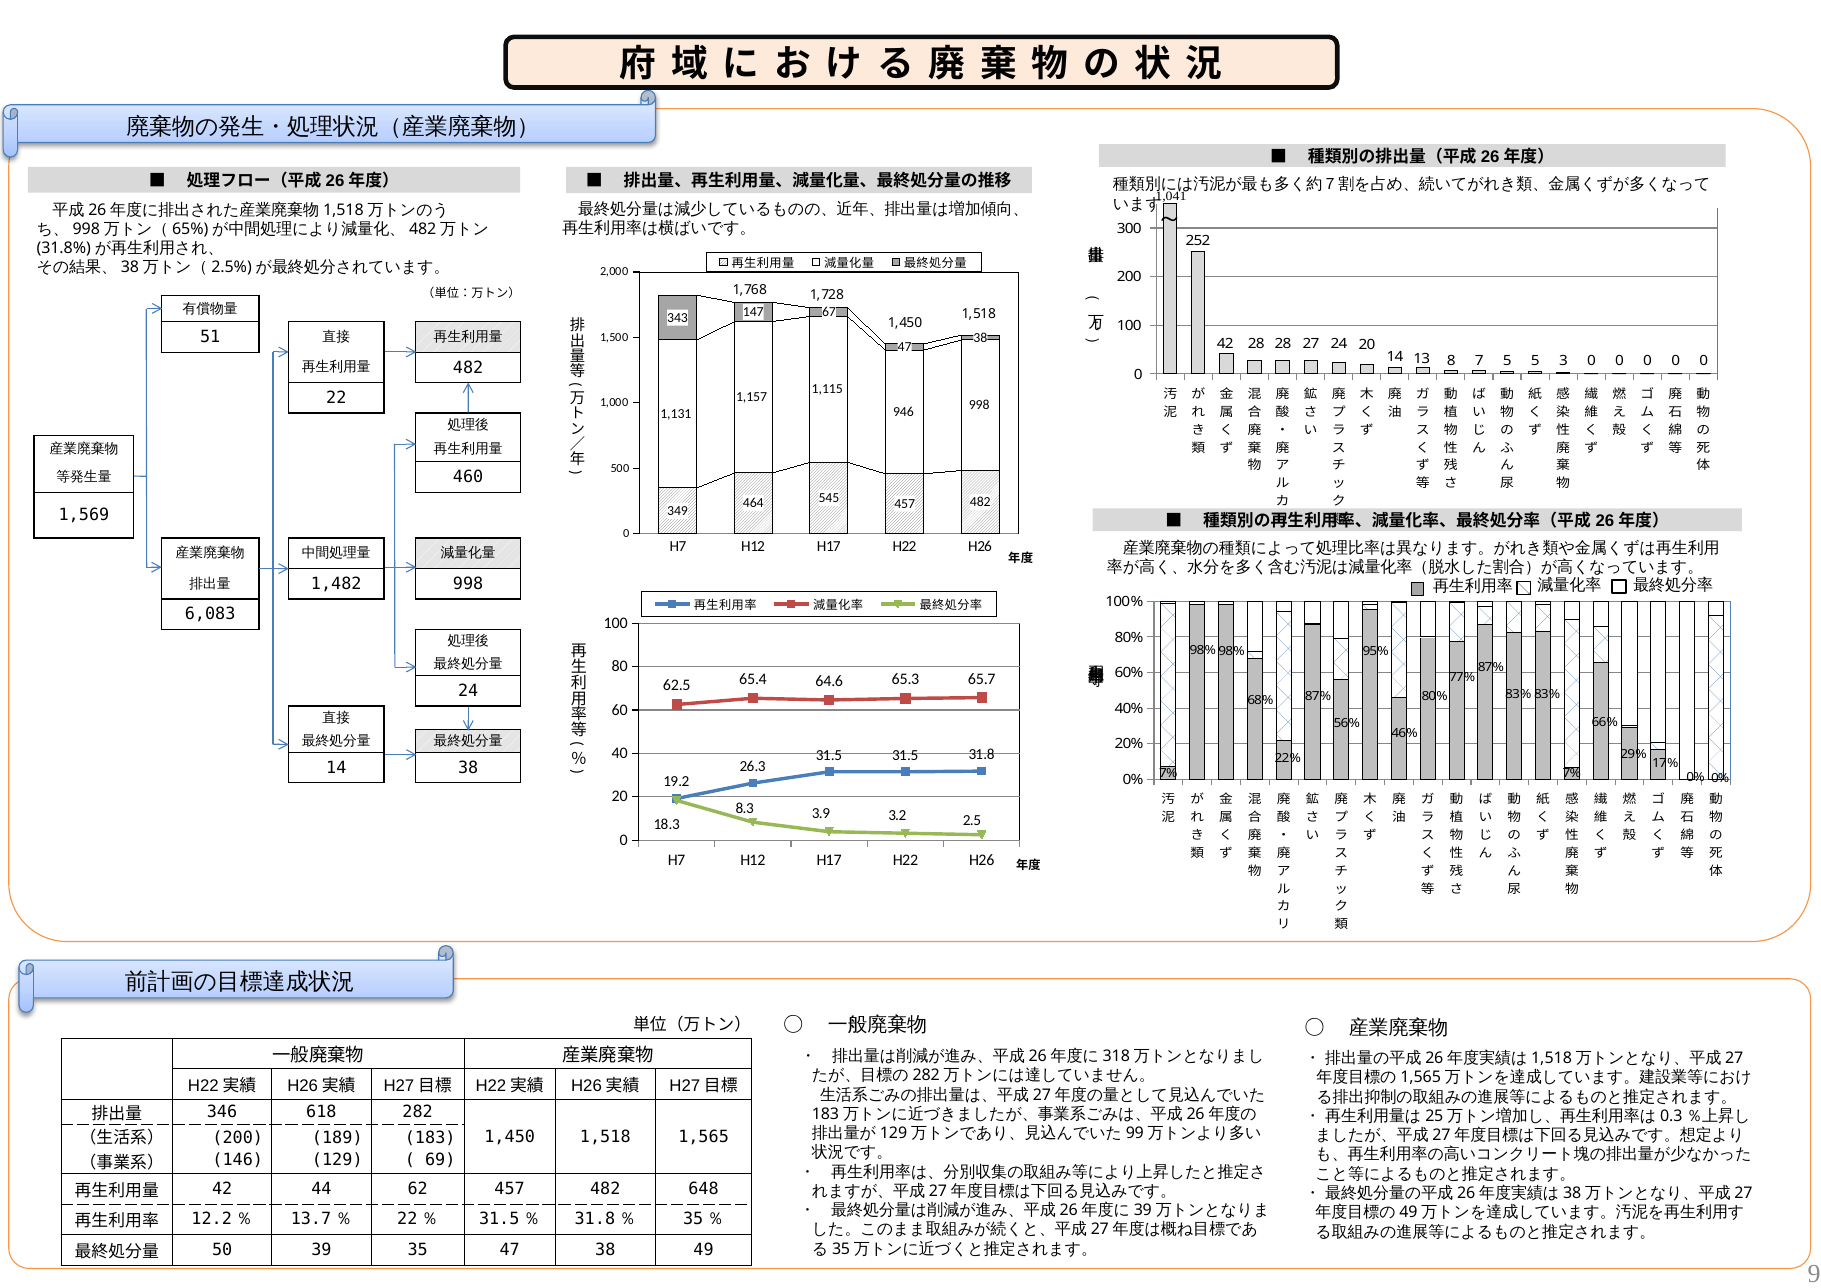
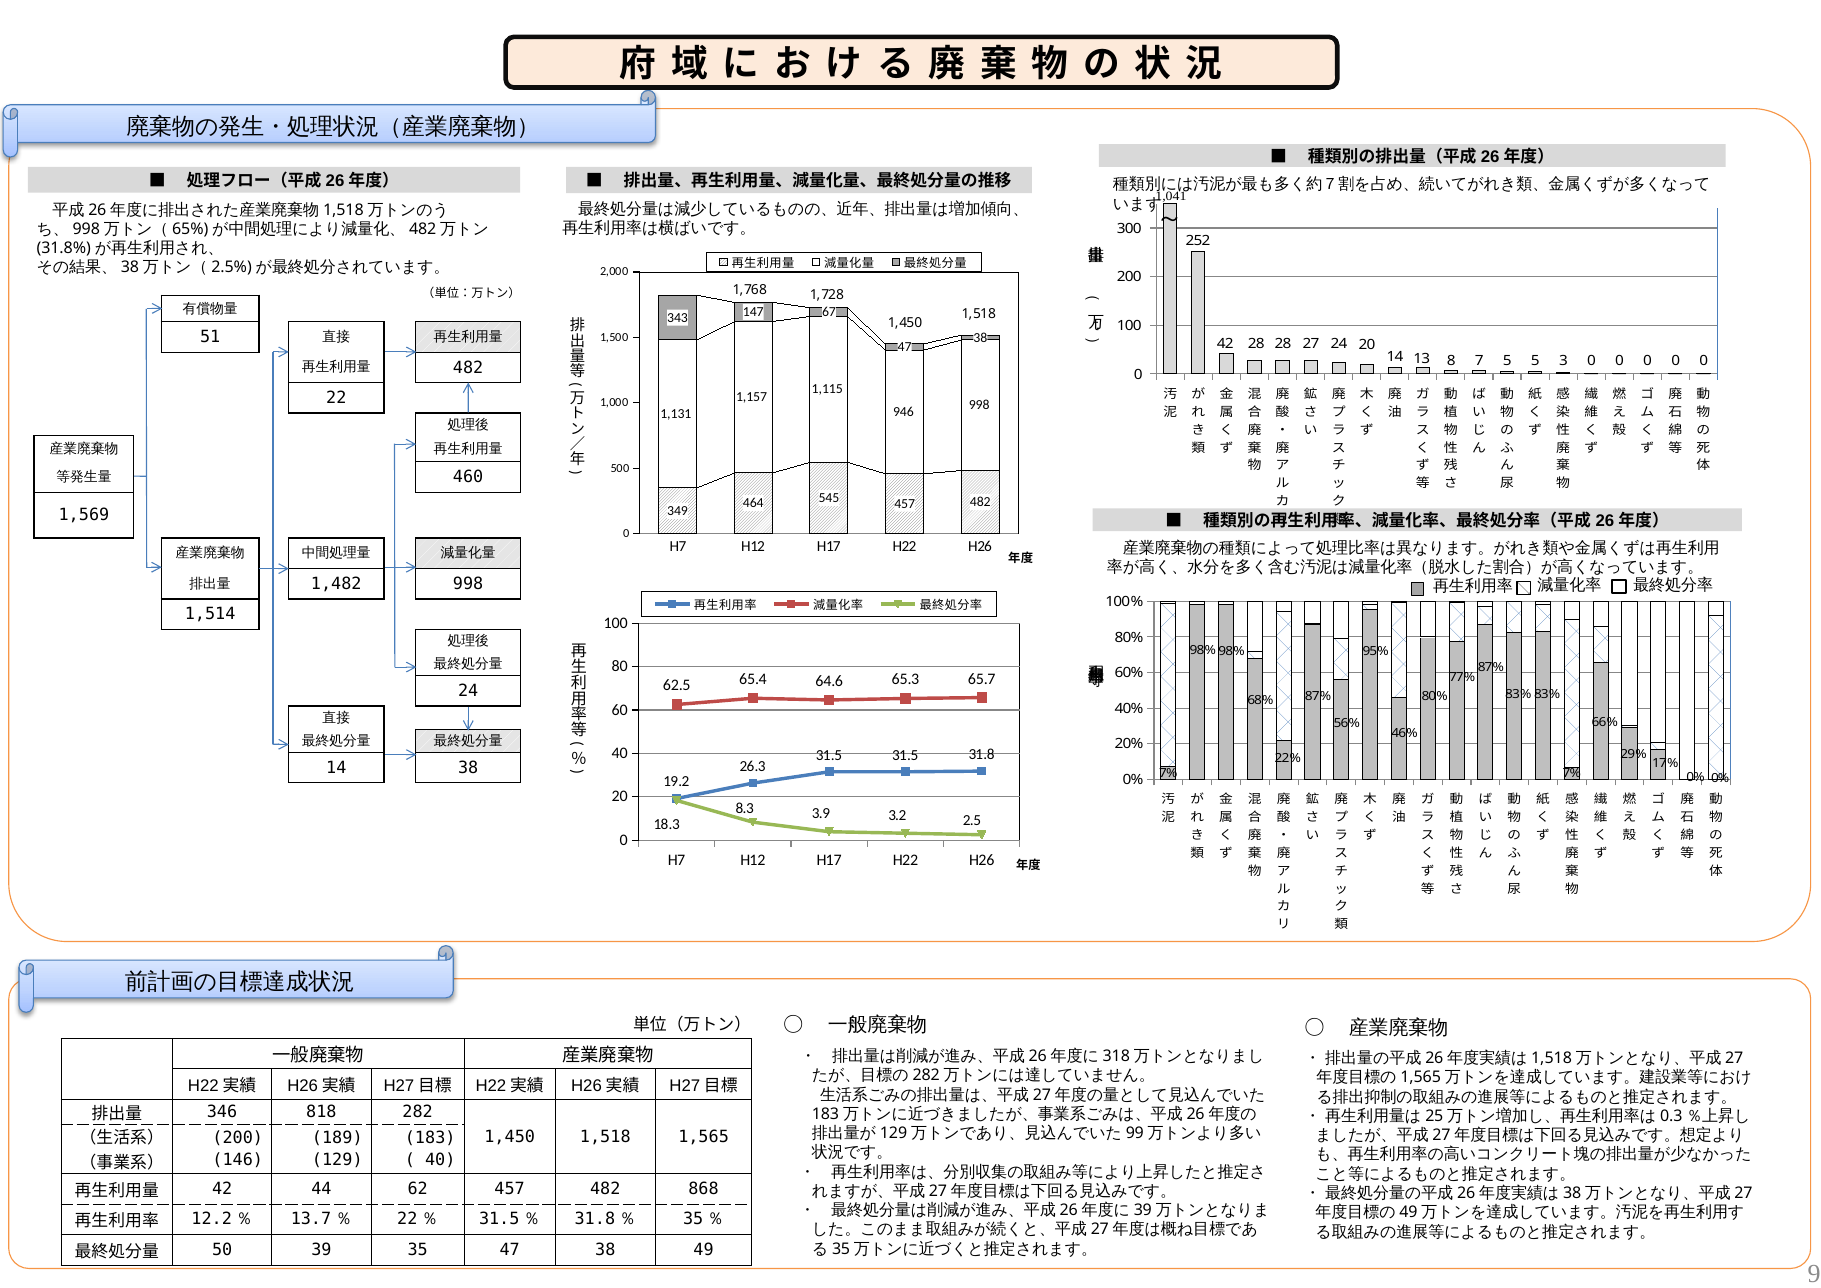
6,083: 6,083 -> 1,514
618: 618 -> 818
69 at (440, 1159): 69 -> 40
648: 648 -> 868
